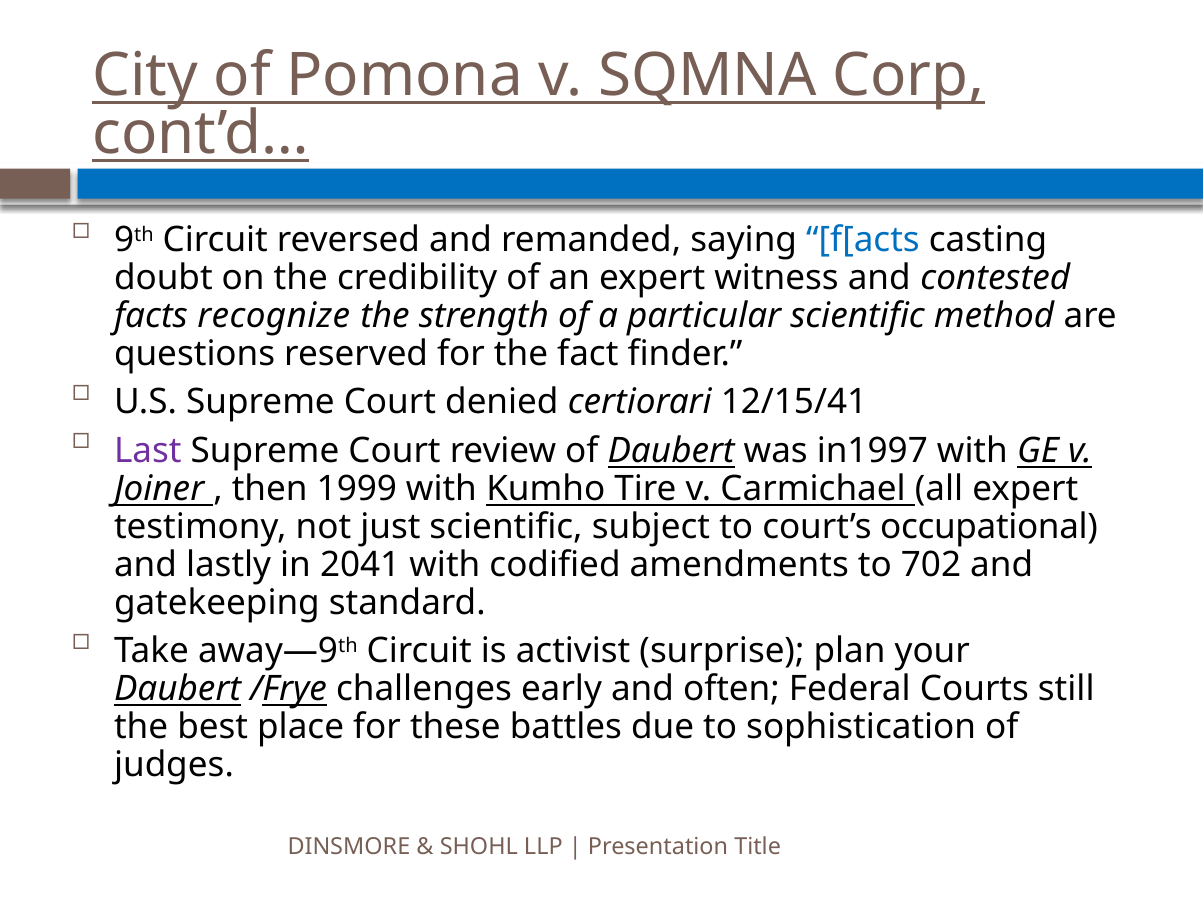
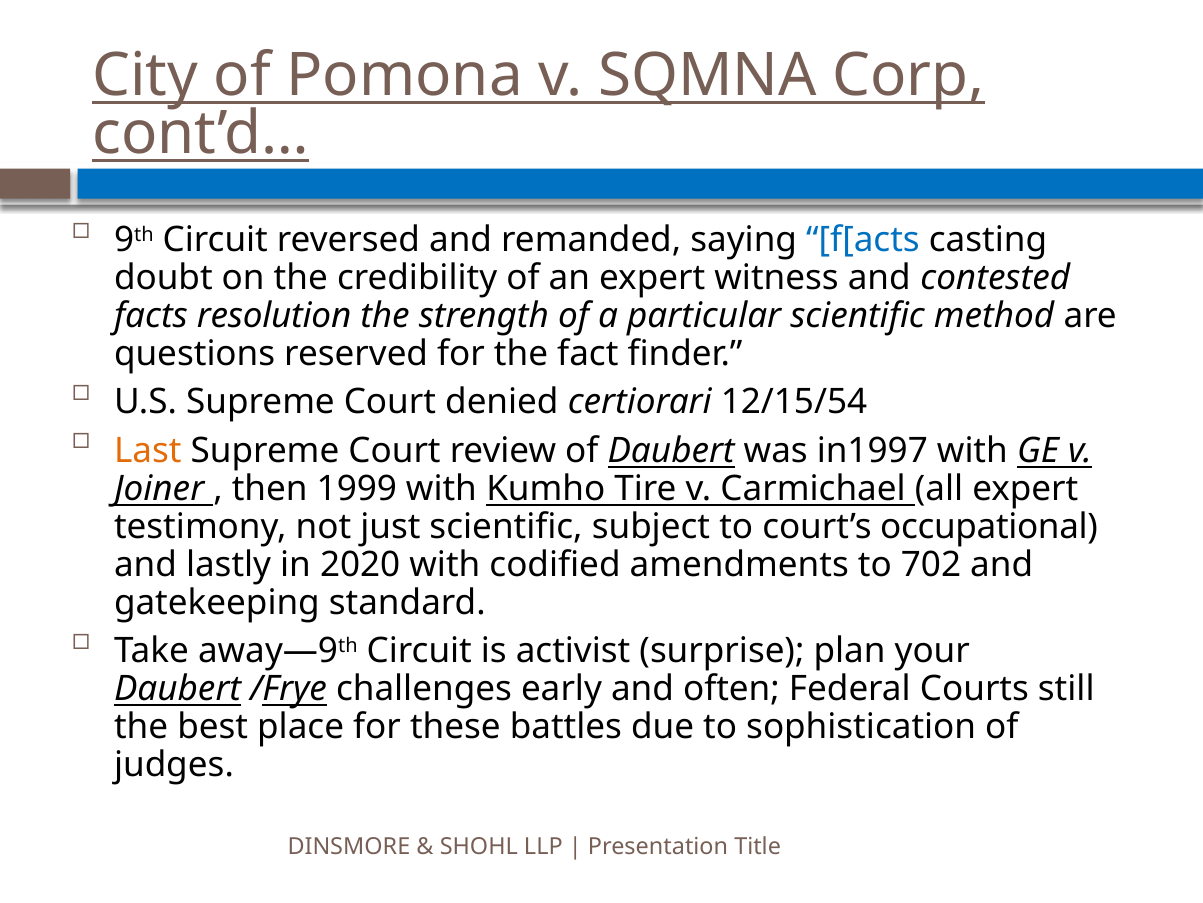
recognize: recognize -> resolution
12/15/41: 12/15/41 -> 12/15/54
Last colour: purple -> orange
2041: 2041 -> 2020
